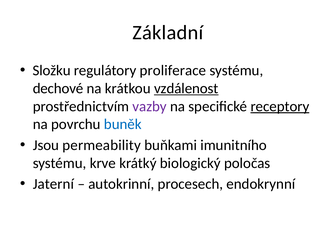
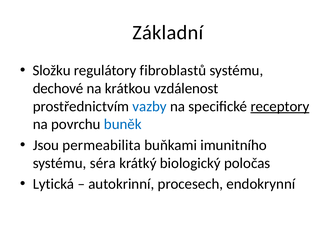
proliferace: proliferace -> fibroblastů
vzdálenost underline: present -> none
vazby colour: purple -> blue
permeability: permeability -> permeabilita
krve: krve -> séra
Jaterní: Jaterní -> Lytická
